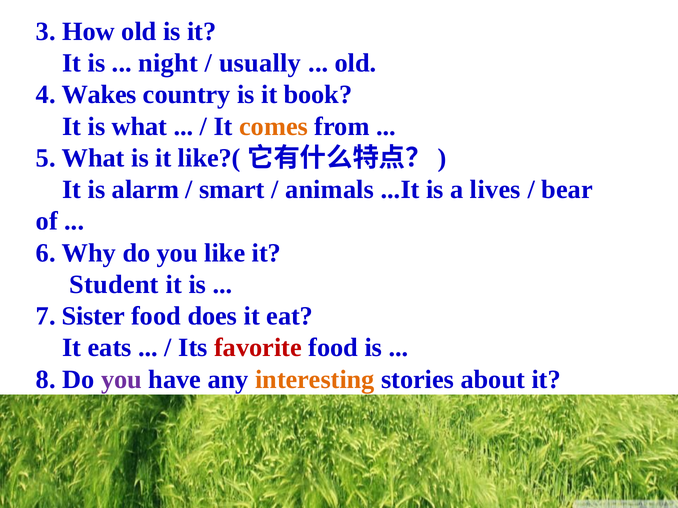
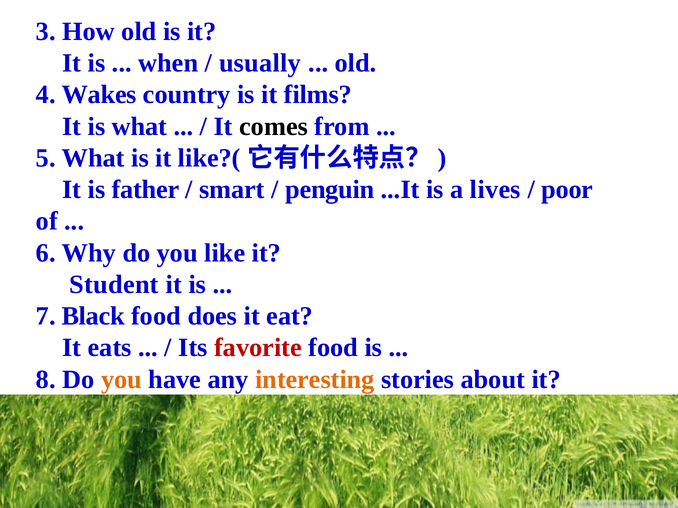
night: night -> when
book: book -> films
comes colour: orange -> black
alarm: alarm -> father
animals: animals -> penguin
bear: bear -> poor
Sister: Sister -> Black
you at (122, 380) colour: purple -> orange
